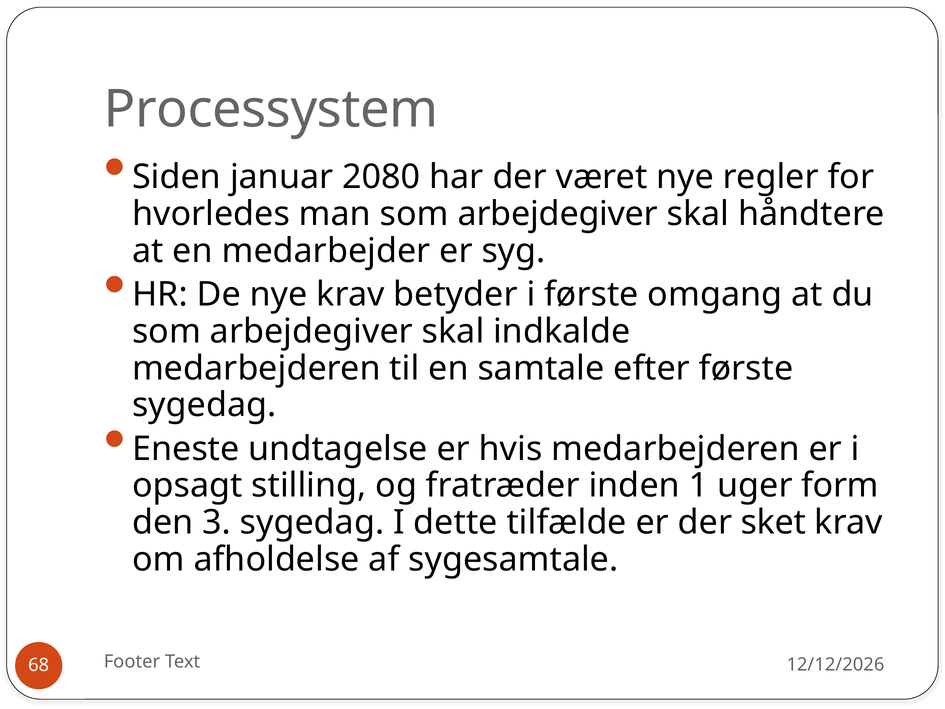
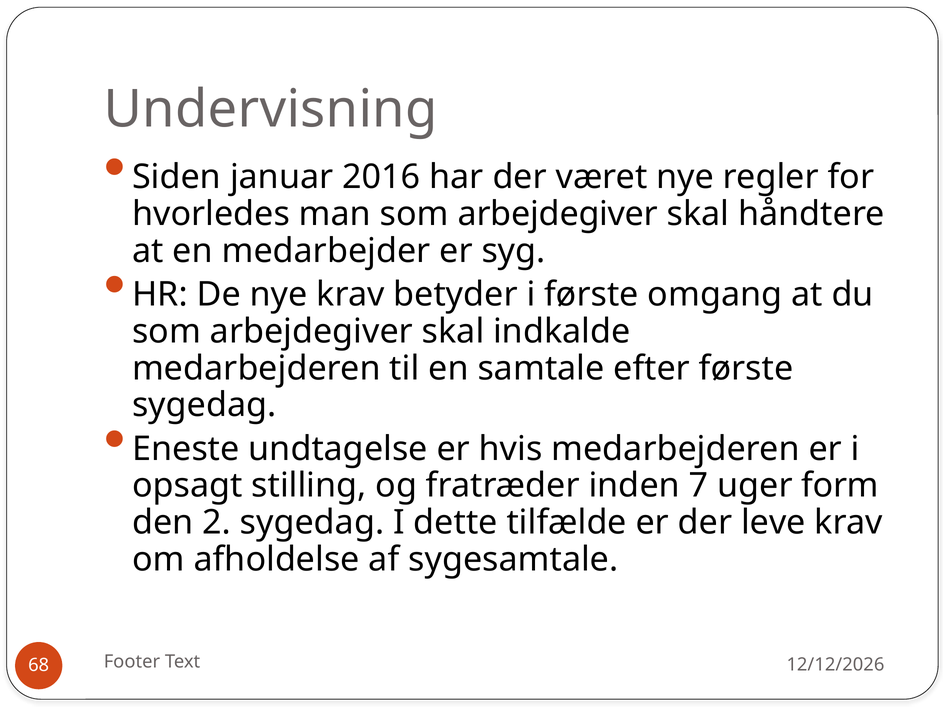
Processystem: Processystem -> Undervisning
2080: 2080 -> 2016
1: 1 -> 7
3: 3 -> 2
sket: sket -> leve
